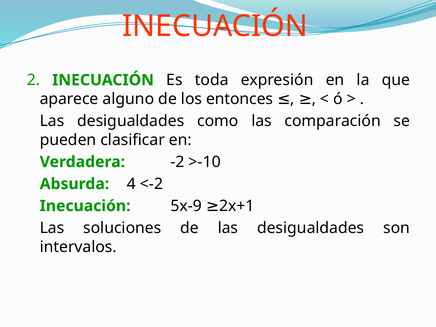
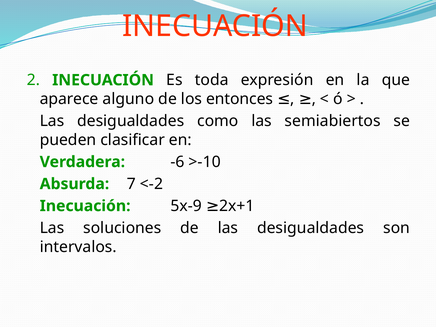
comparación: comparación -> semiabiertos
-2: -2 -> -6
4: 4 -> 7
